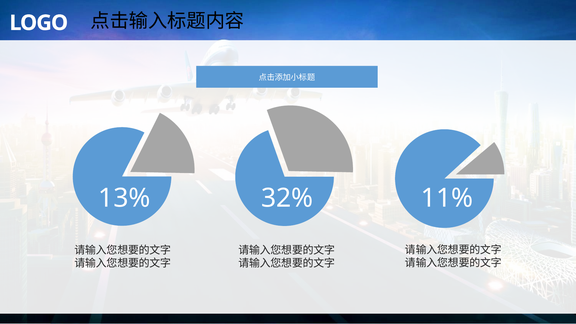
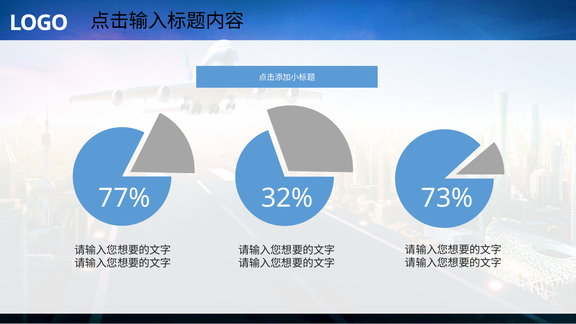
13%: 13% -> 77%
11%: 11% -> 73%
